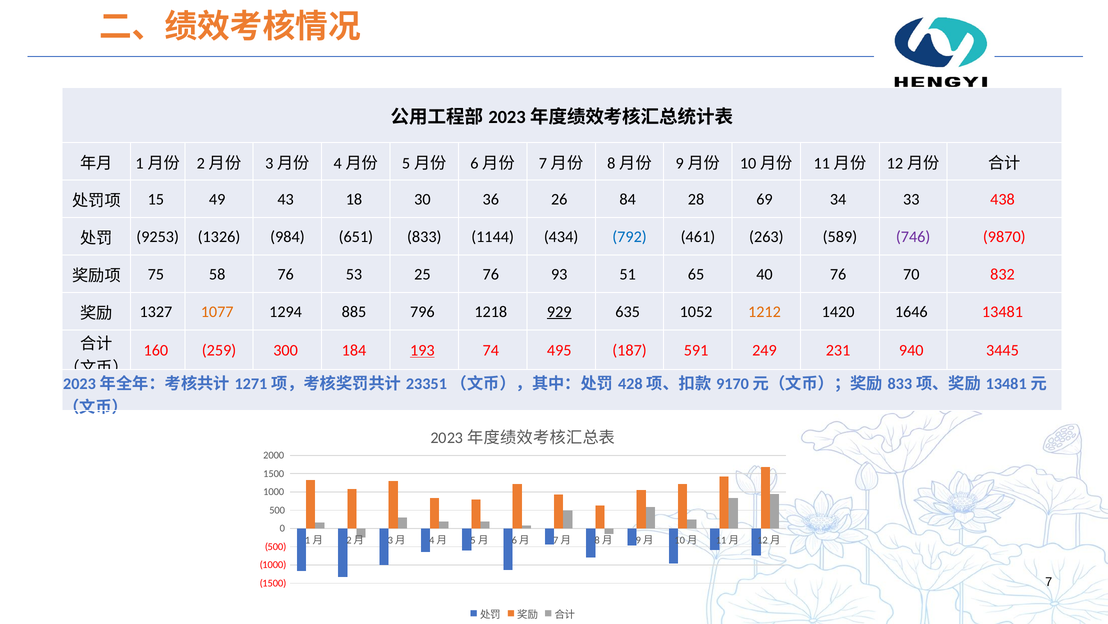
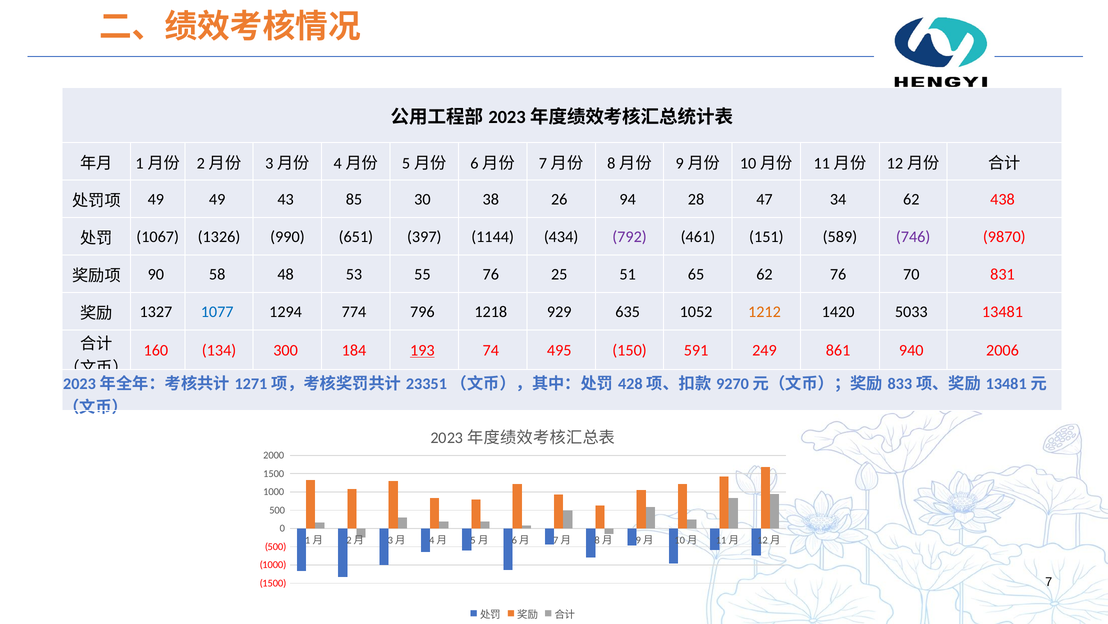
15 at (156, 199): 15 -> 49
18: 18 -> 85
36: 36 -> 38
84: 84 -> 94
69: 69 -> 47
34 33: 33 -> 62
9253: 9253 -> 1067
984: 984 -> 990
833: 833 -> 397
792 colour: blue -> purple
263: 263 -> 151
75: 75 -> 90
58 76: 76 -> 48
25: 25 -> 55
93: 93 -> 25
65 40: 40 -> 62
832: 832 -> 831
1077 colour: orange -> blue
885: 885 -> 774
929 underline: present -> none
1646: 1646 -> 5033
259: 259 -> 134
187: 187 -> 150
231: 231 -> 861
3445: 3445 -> 2006
9170: 9170 -> 9270
